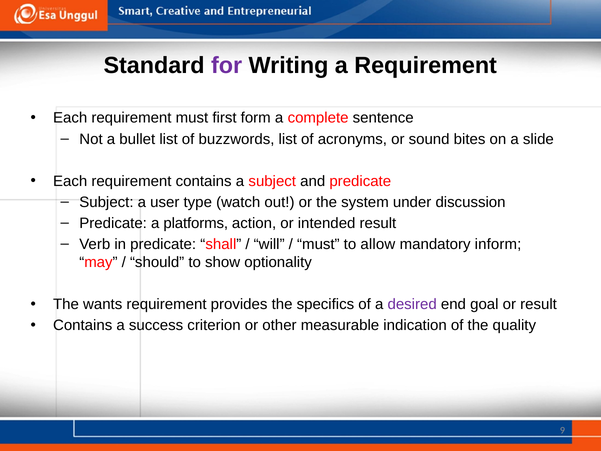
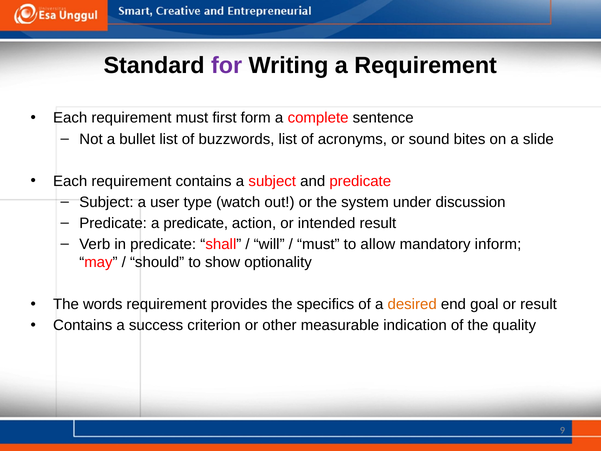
a platforms: platforms -> predicate
wants: wants -> words
desired colour: purple -> orange
